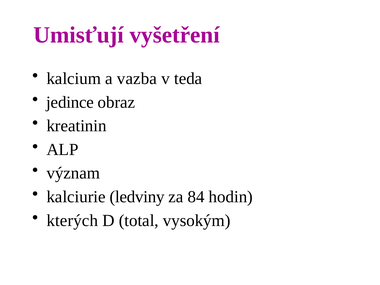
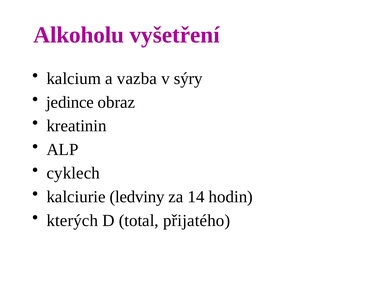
Umisťují: Umisťují -> Alkoholu
teda: teda -> sýry
význam: význam -> cyklech
84: 84 -> 14
vysokým: vysokým -> přijatého
